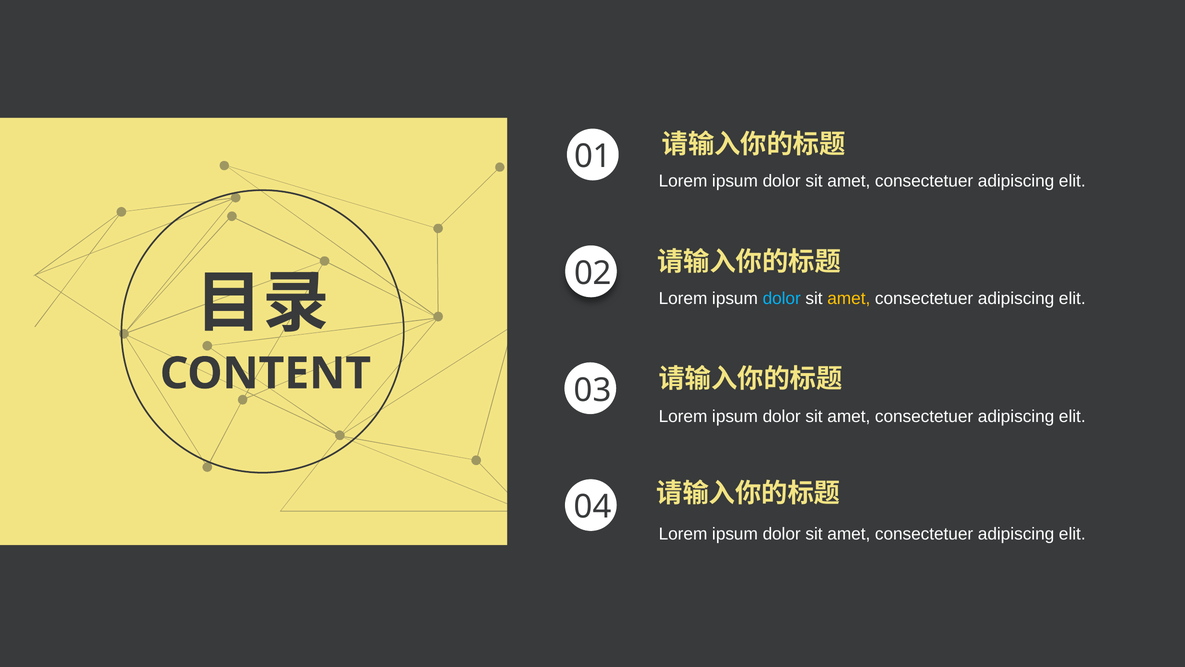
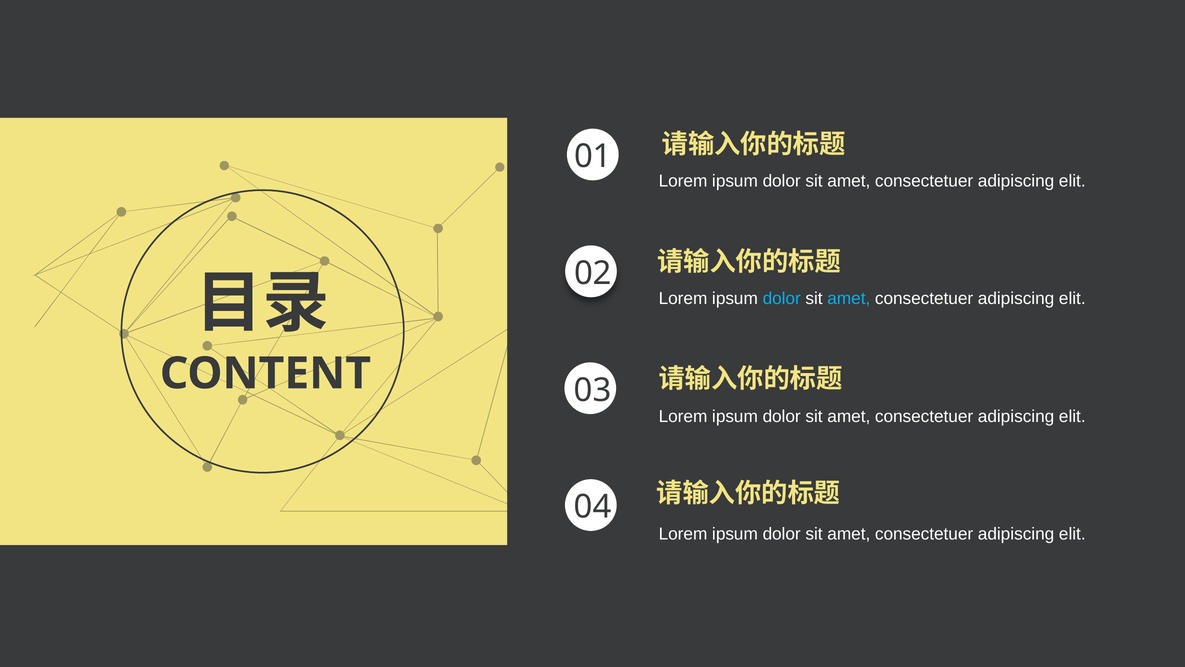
amet at (849, 298) colour: yellow -> light blue
